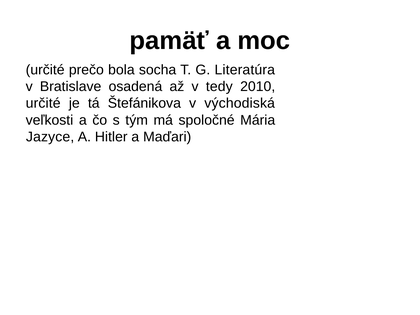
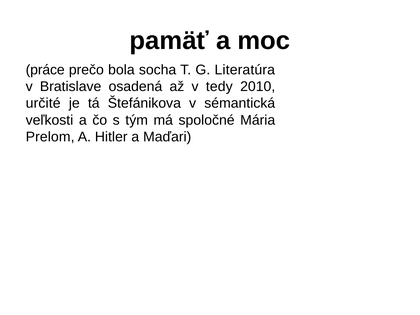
určité at (45, 70): určité -> práce
východiská: východiská -> sémantická
Jazyce: Jazyce -> Prelom
